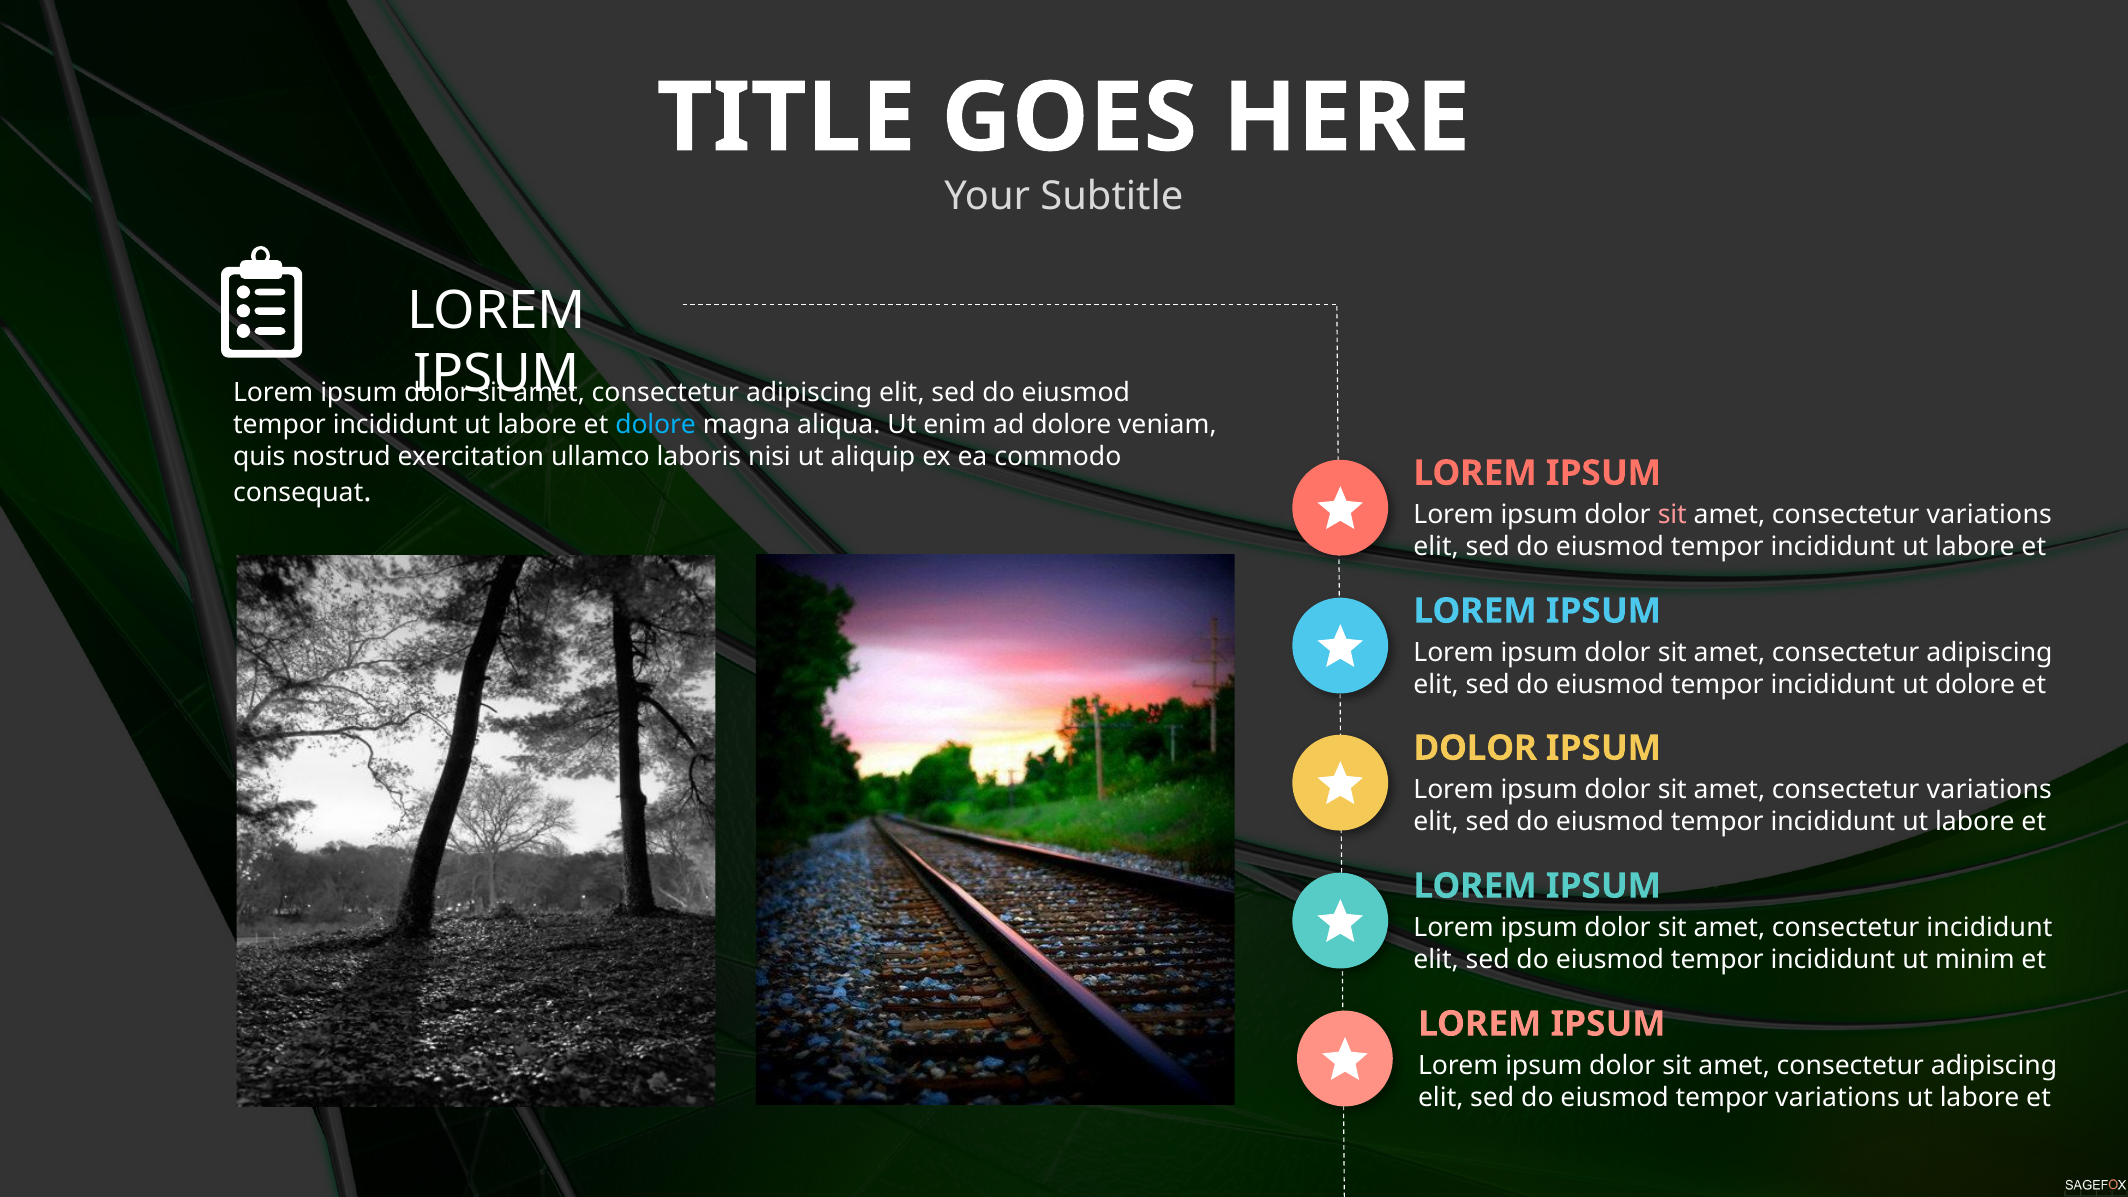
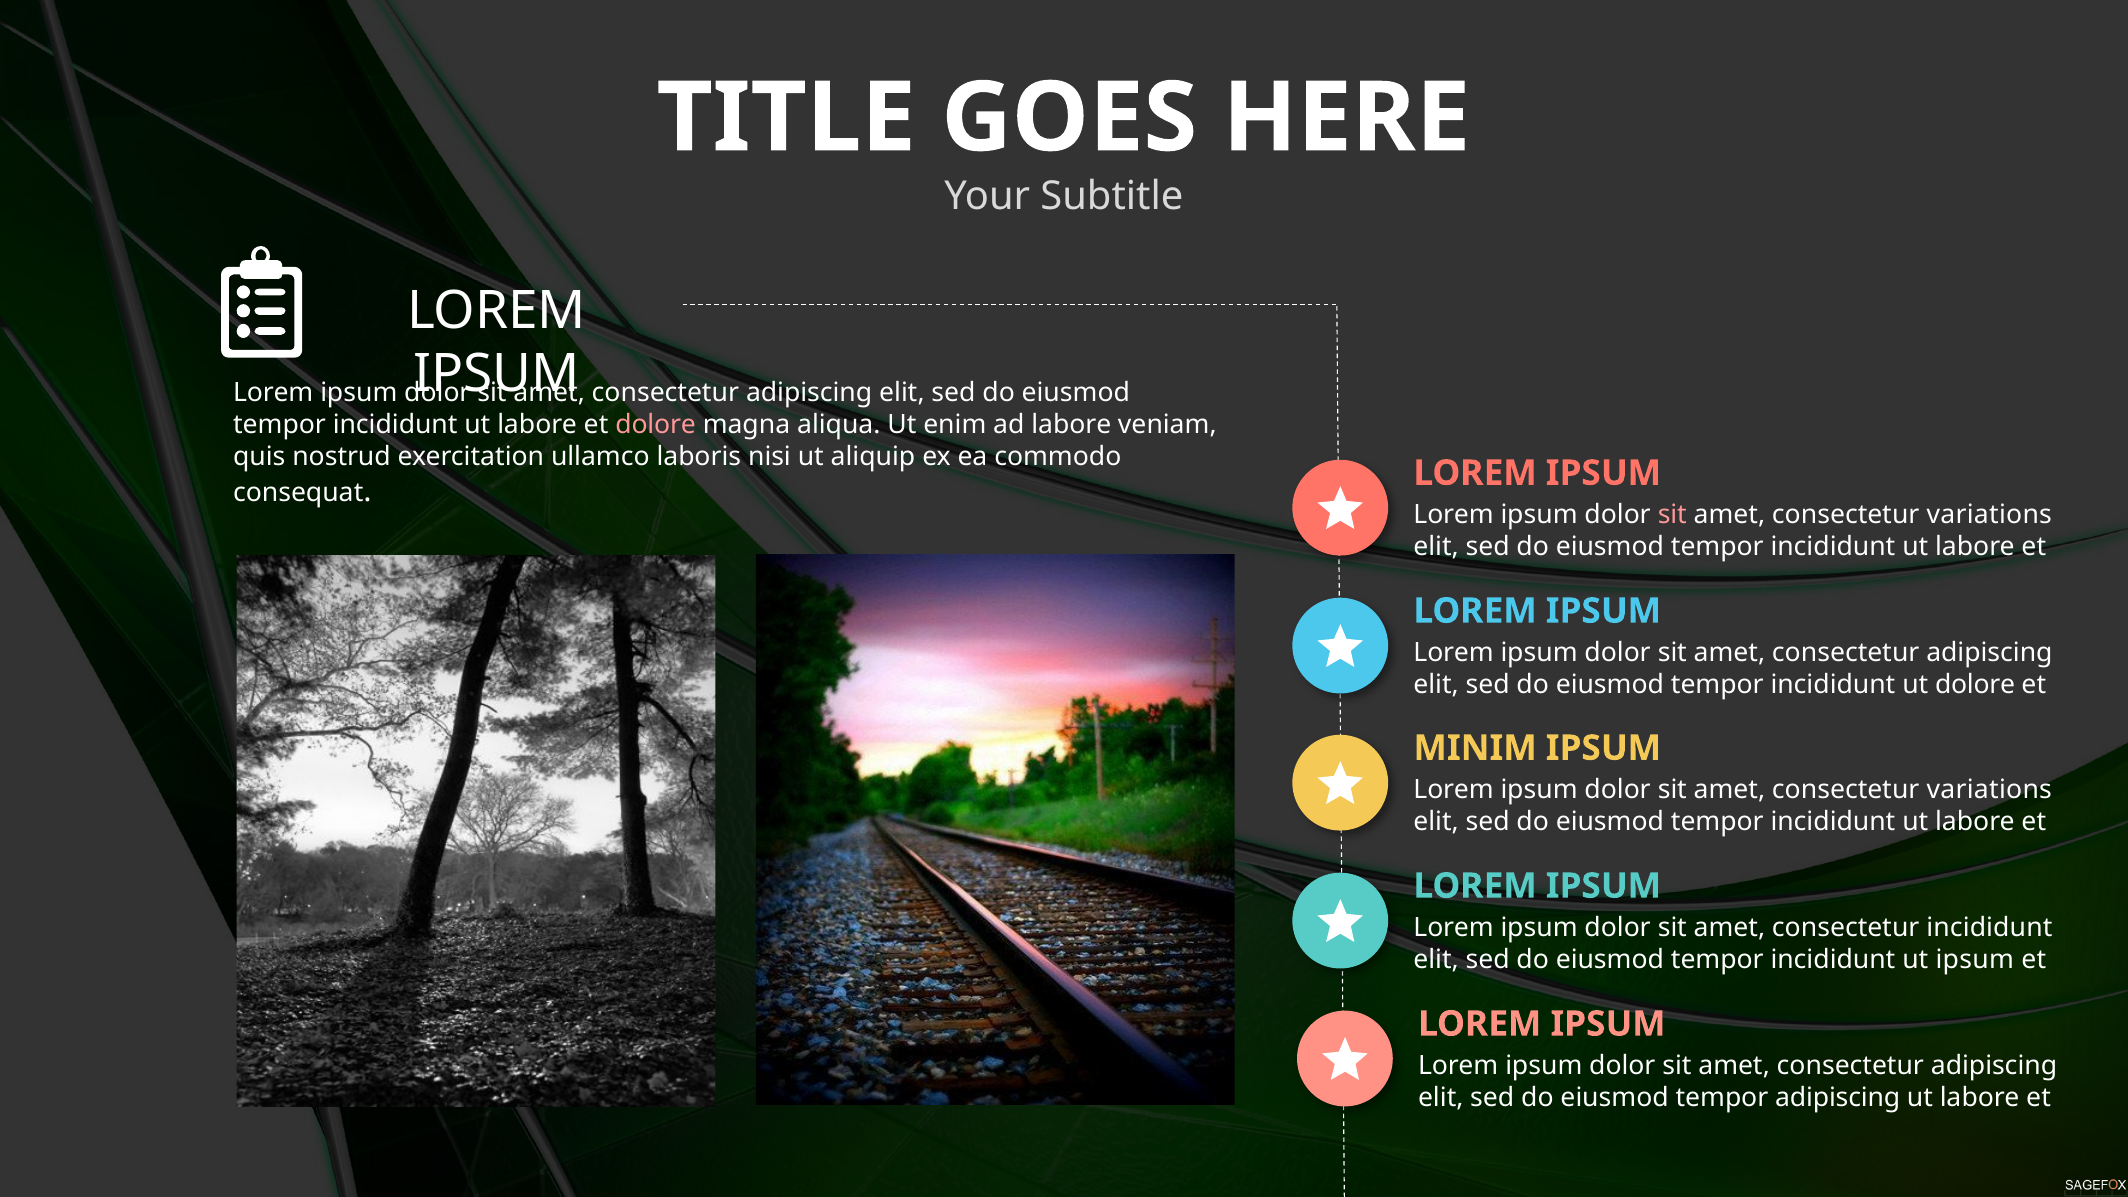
dolore at (656, 425) colour: light blue -> pink
ad dolore: dolore -> labore
DOLOR at (1475, 748): DOLOR -> MINIM
ut minim: minim -> ipsum
tempor variations: variations -> adipiscing
